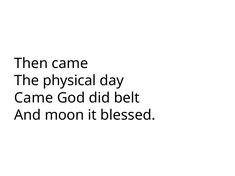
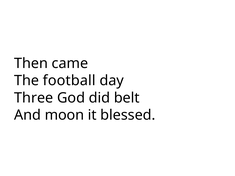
physical: physical -> football
Came at (34, 98): Came -> Three
